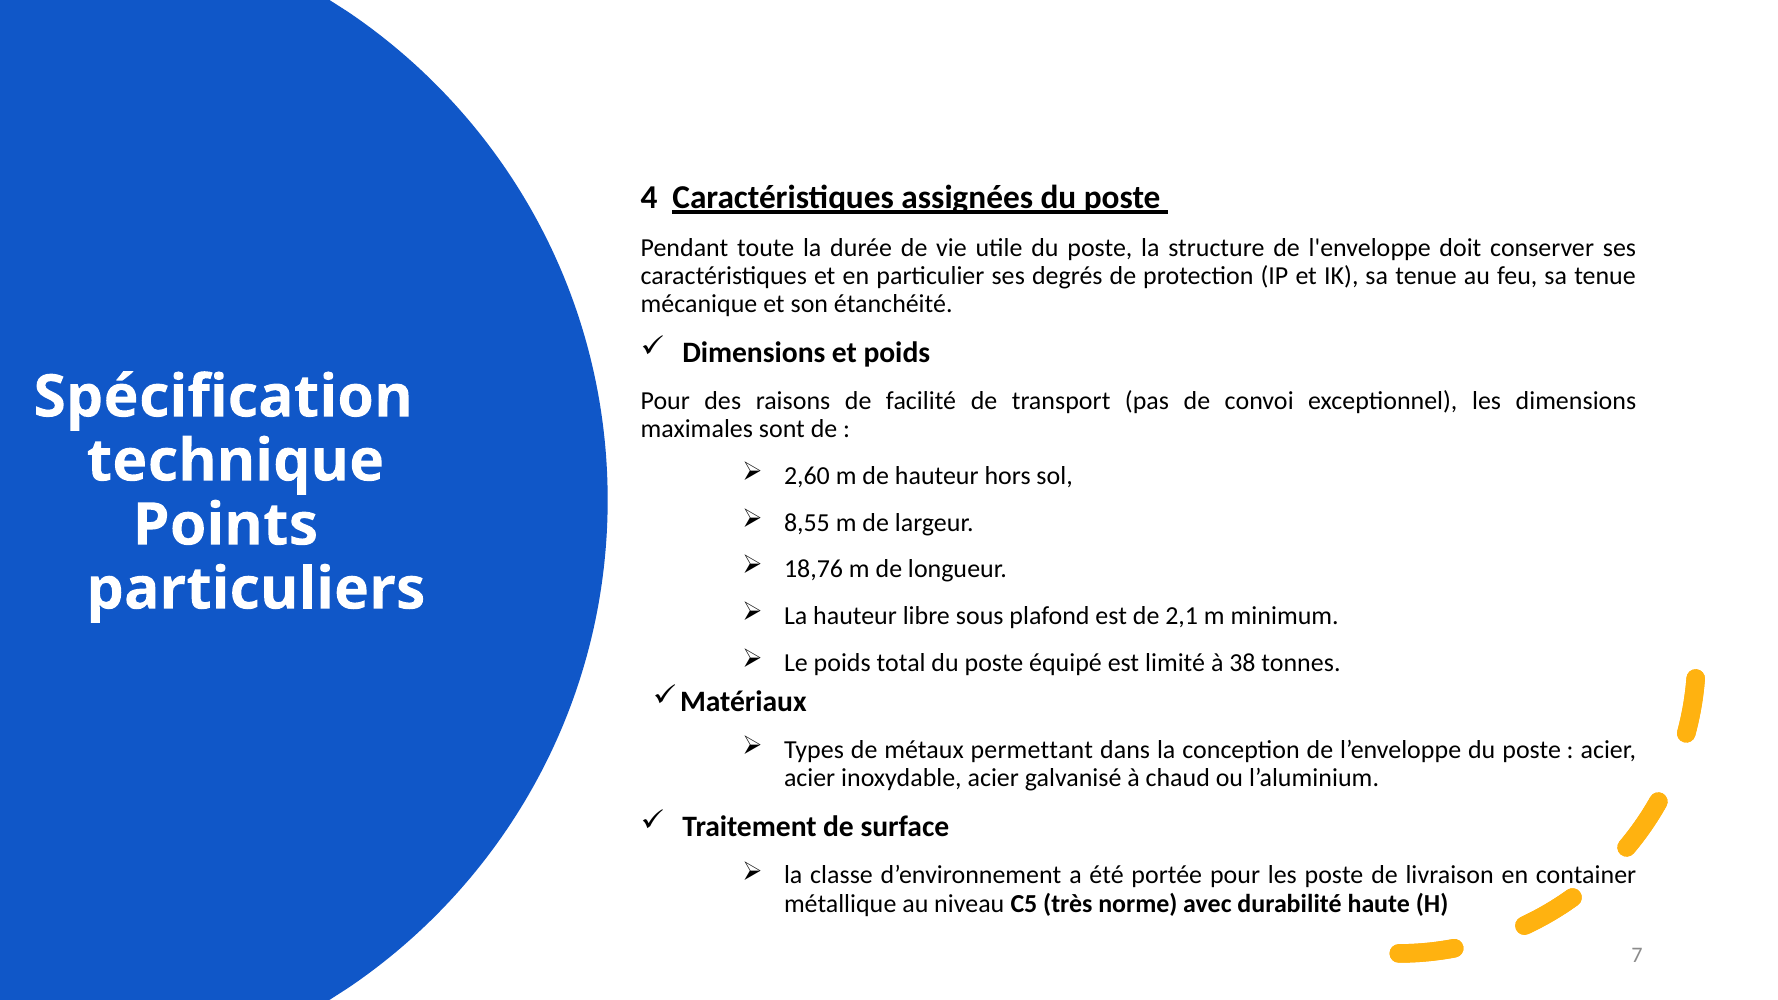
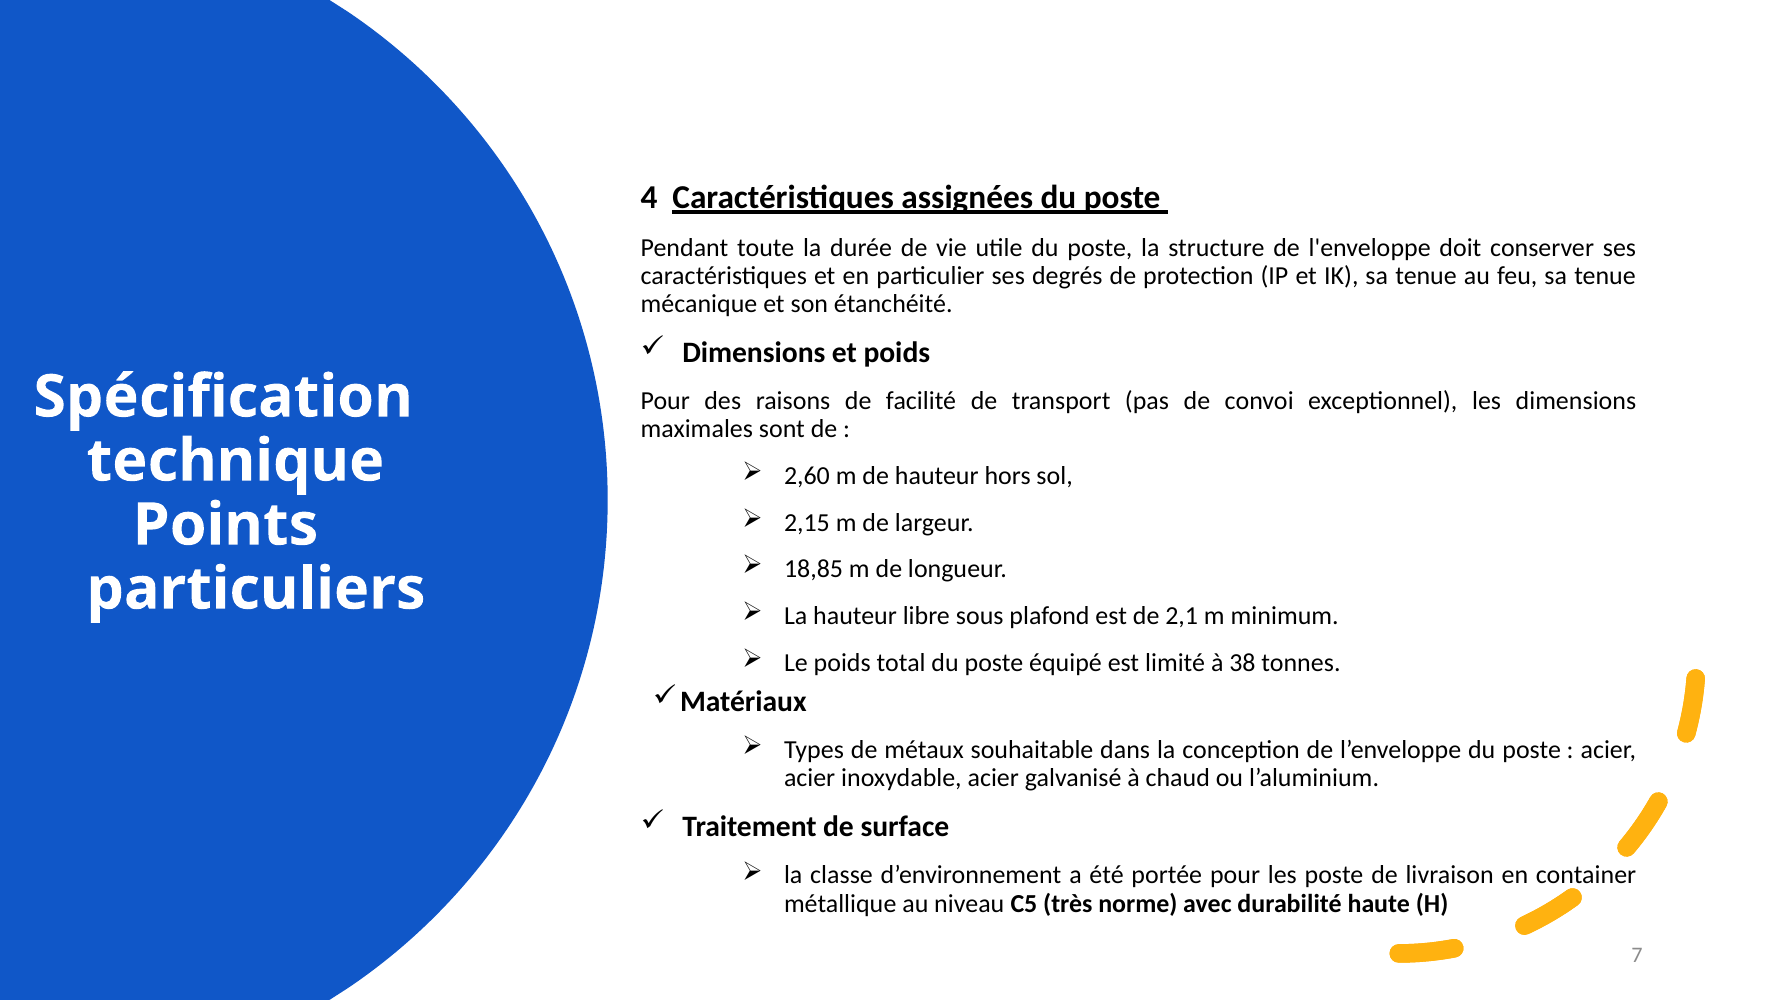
8,55: 8,55 -> 2,15
18,76: 18,76 -> 18,85
permettant: permettant -> souhaitable
